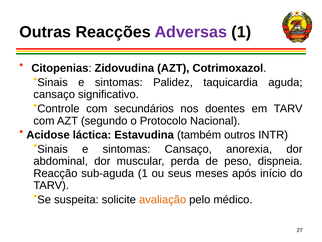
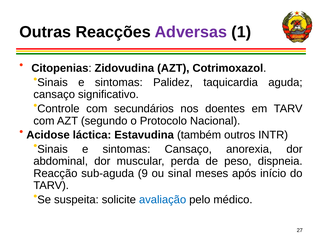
sub-aguda 1: 1 -> 9
seus: seus -> sinal
avaliação colour: orange -> blue
